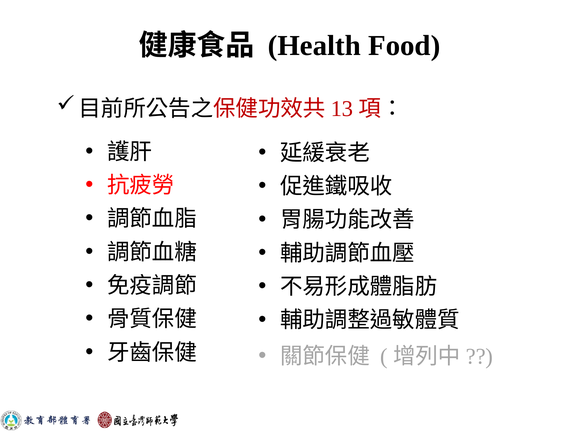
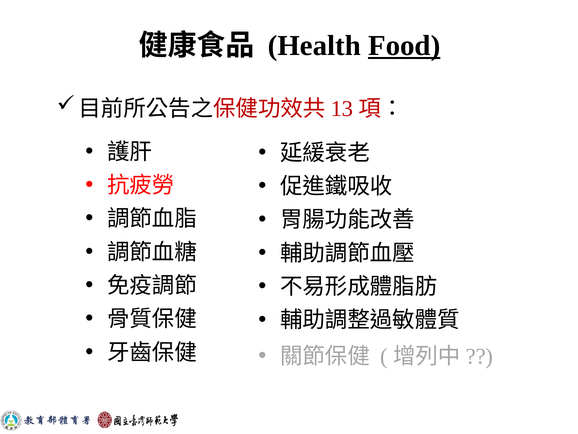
Food underline: none -> present
